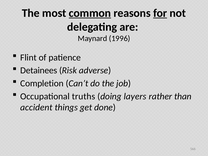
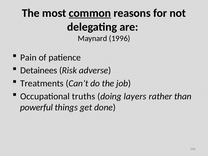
for underline: present -> none
Flint: Flint -> Pain
Completion: Completion -> Treatments
accident: accident -> powerful
